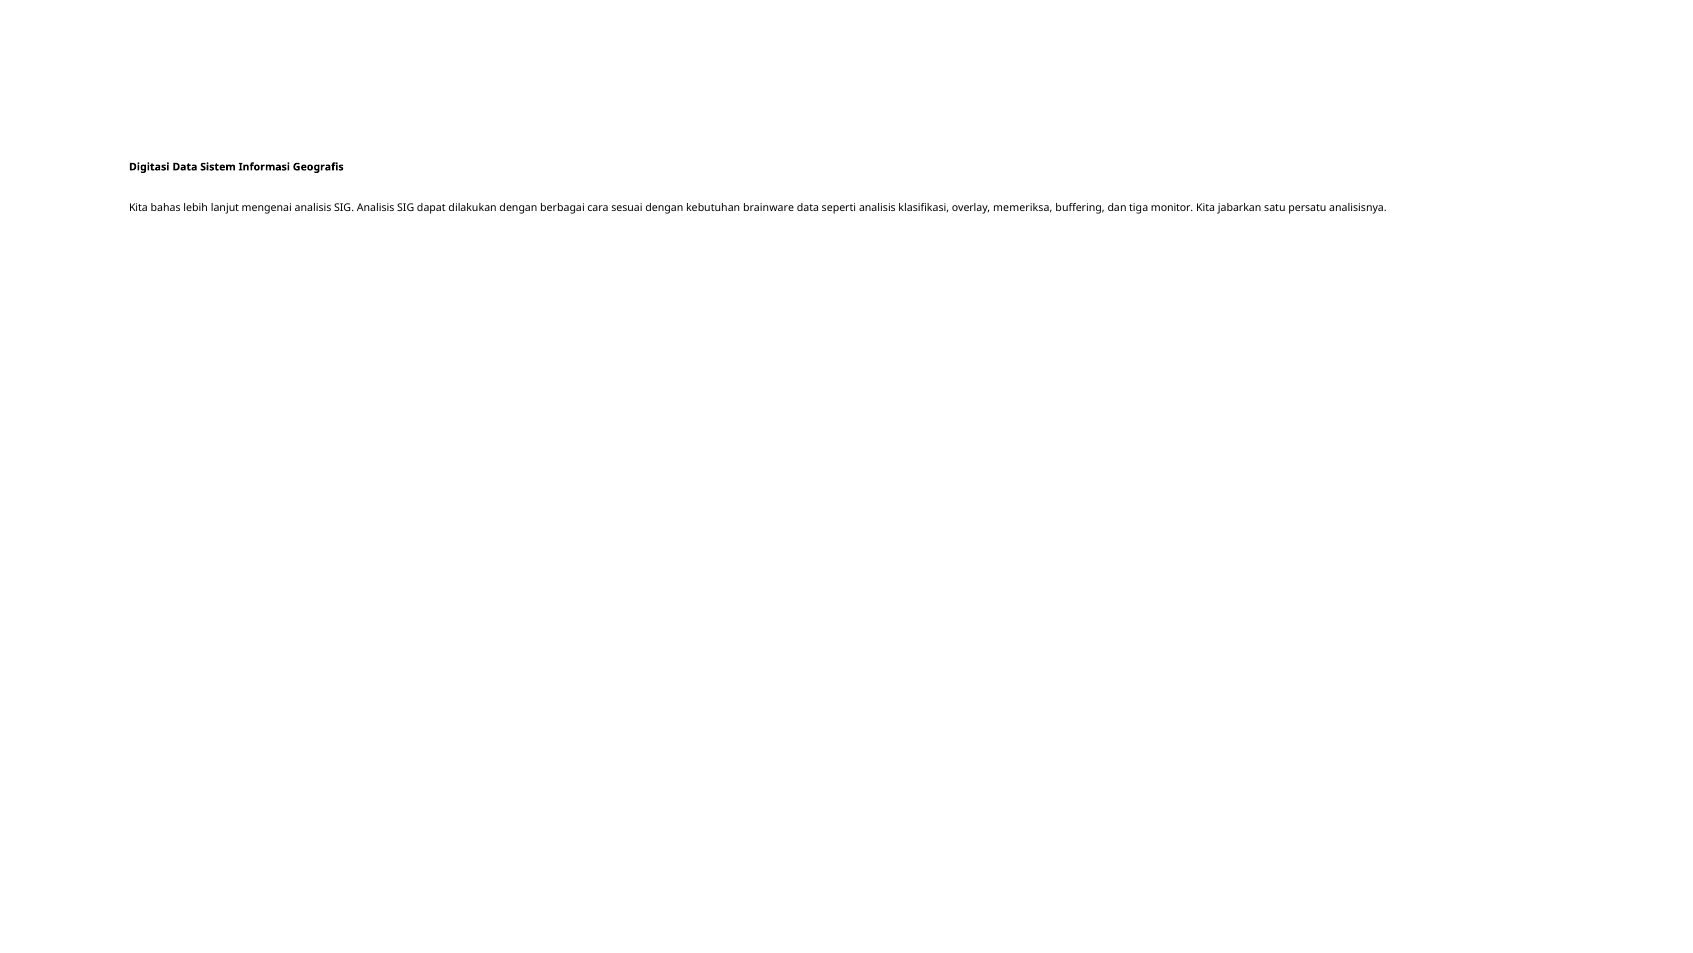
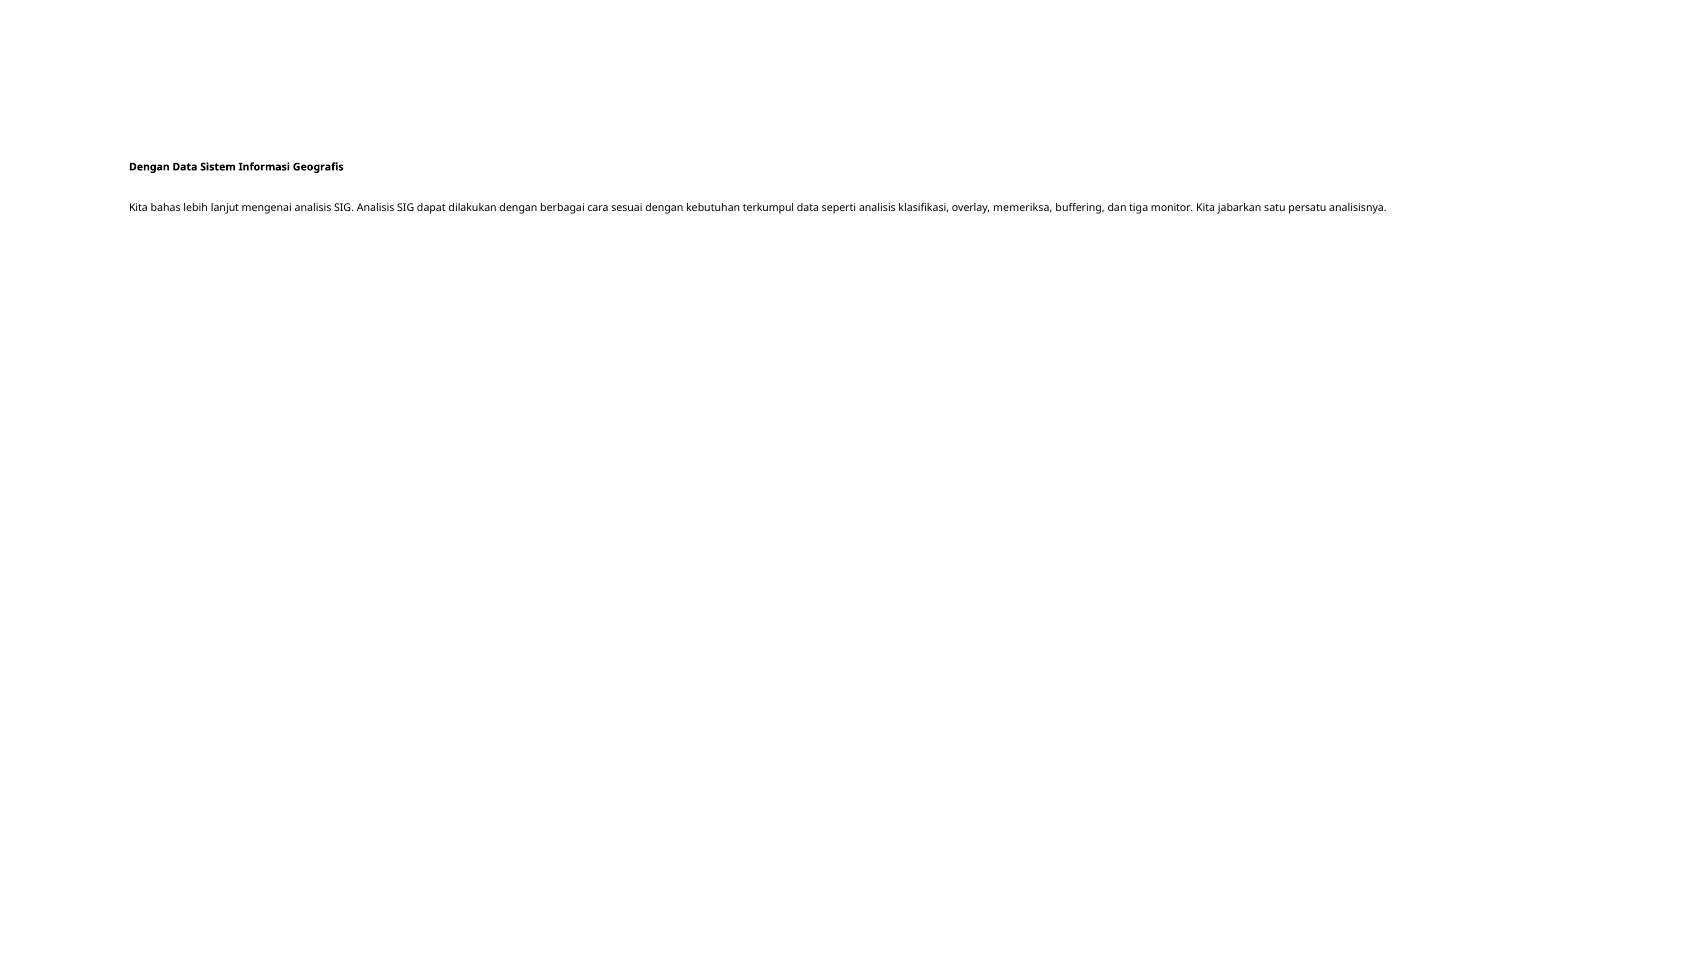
Digitasi at (149, 167): Digitasi -> Dengan
brainware: brainware -> terkumpul
